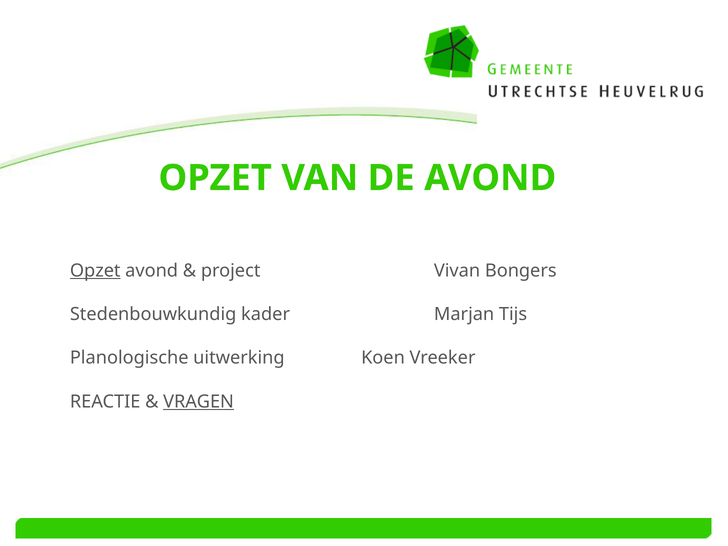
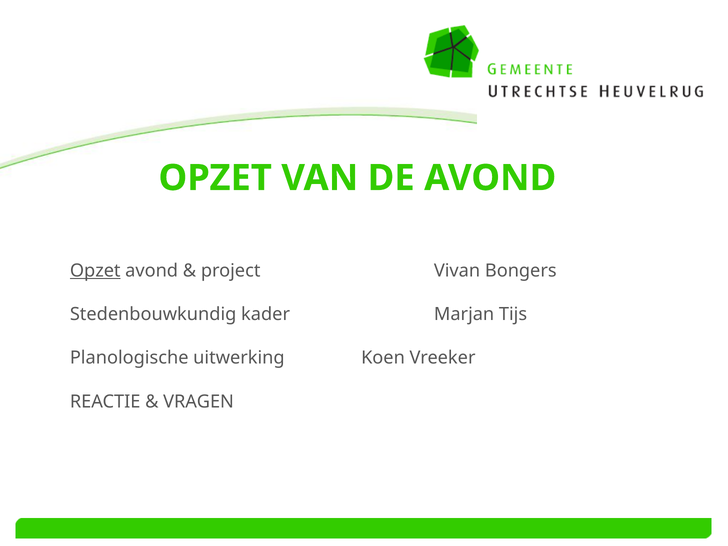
VRAGEN underline: present -> none
